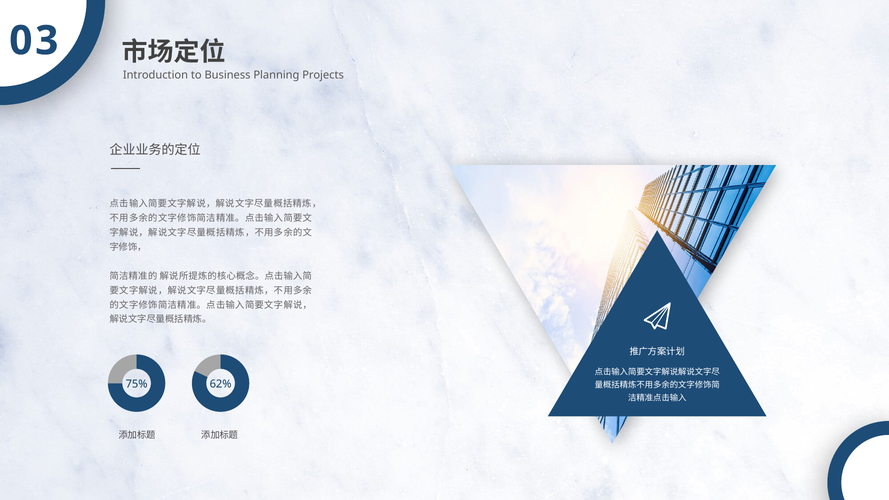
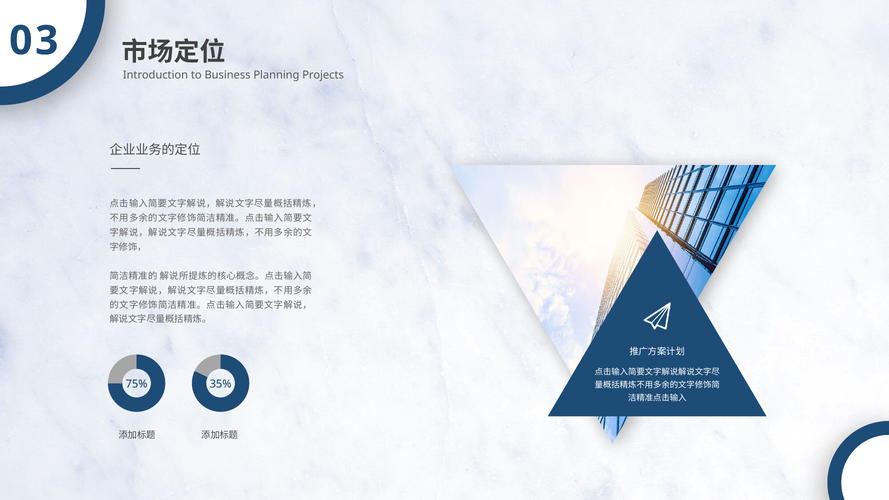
62%: 62% -> 35%
